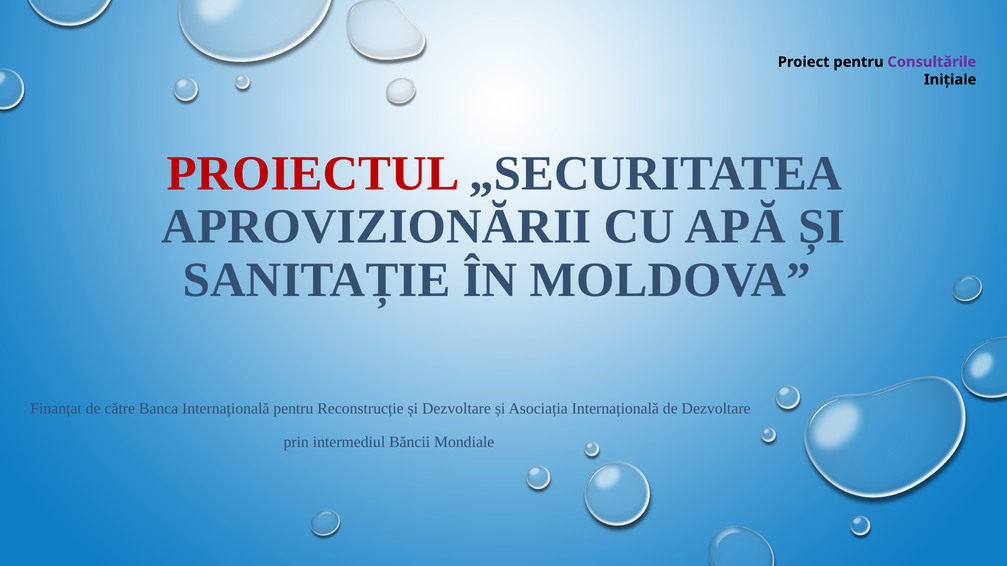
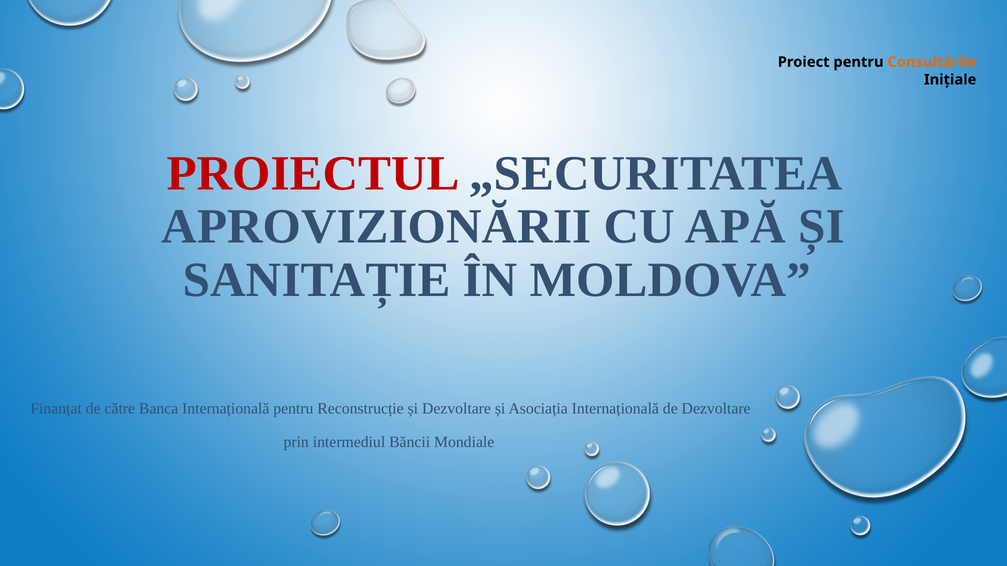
Consultările colour: purple -> orange
